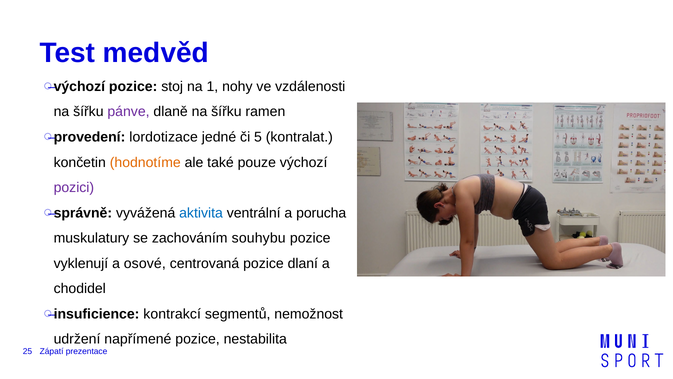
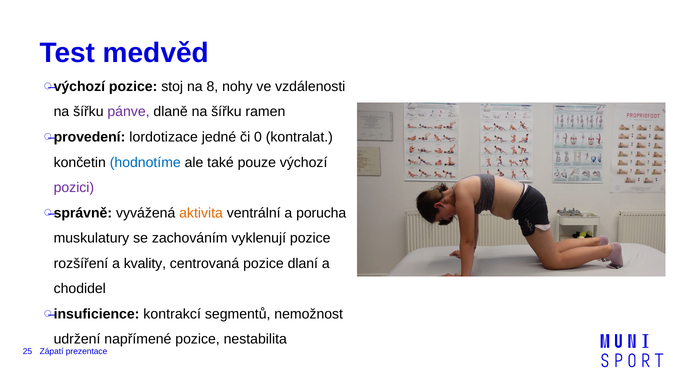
1: 1 -> 8
5: 5 -> 0
hodnotíme colour: orange -> blue
aktivita colour: blue -> orange
souhybu: souhybu -> vyklenují
vyklenují: vyklenují -> rozšíření
osové: osové -> kvality
